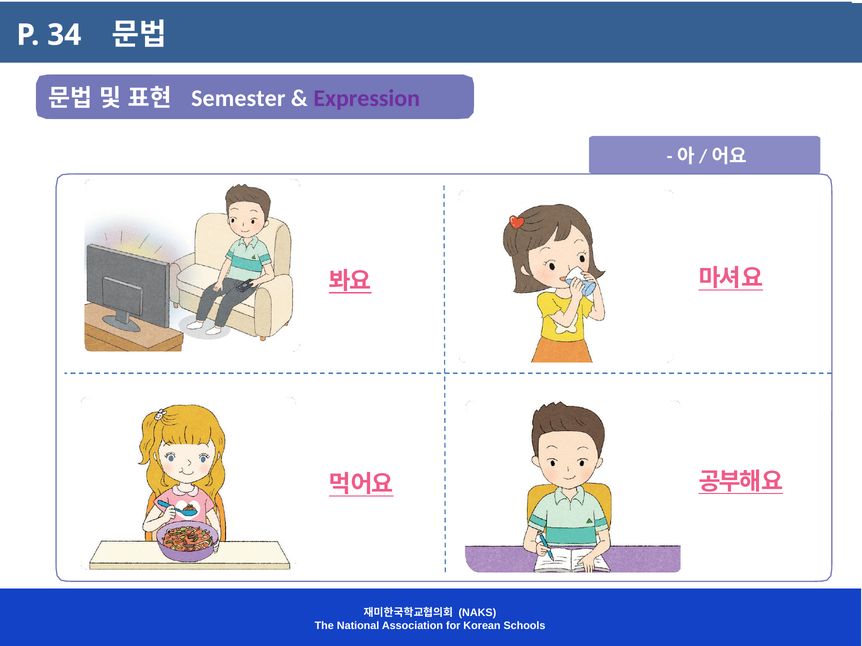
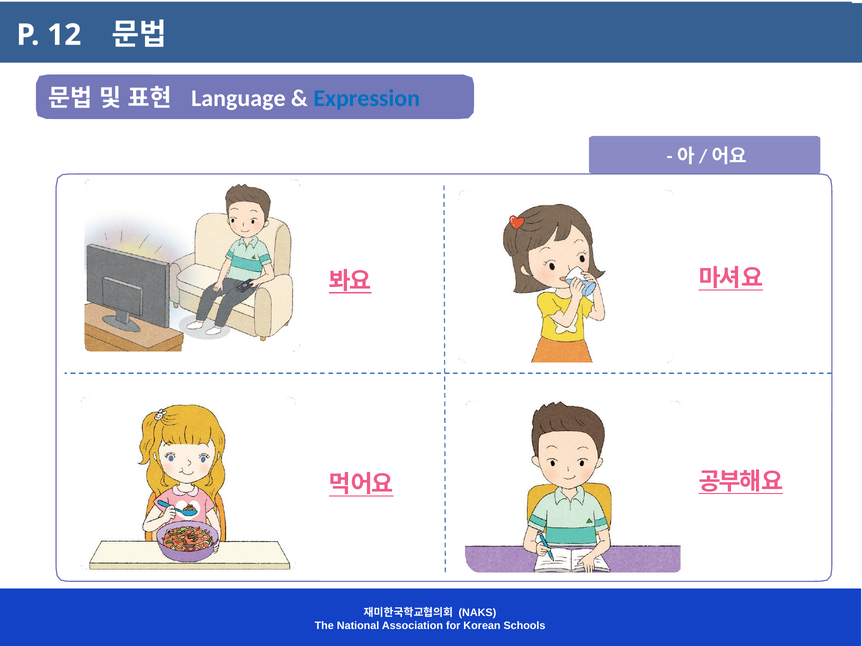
34: 34 -> 12
Semester: Semester -> Language
Expression colour: purple -> blue
